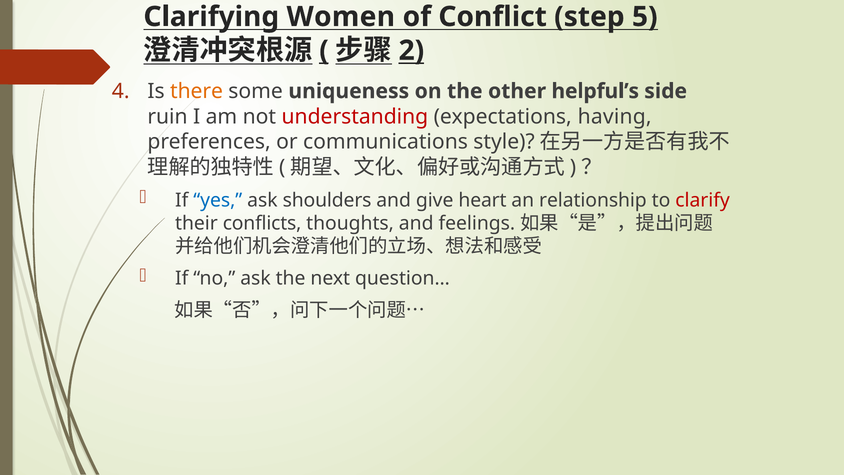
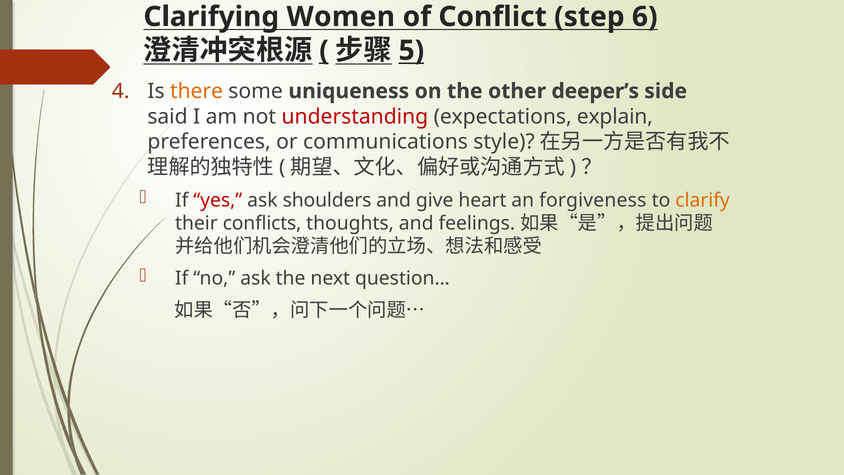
5: 5 -> 6
2: 2 -> 5
helpful’s: helpful’s -> deeper’s
ruin: ruin -> said
having: having -> explain
yes colour: blue -> red
relationship: relationship -> forgiveness
clarify colour: red -> orange
